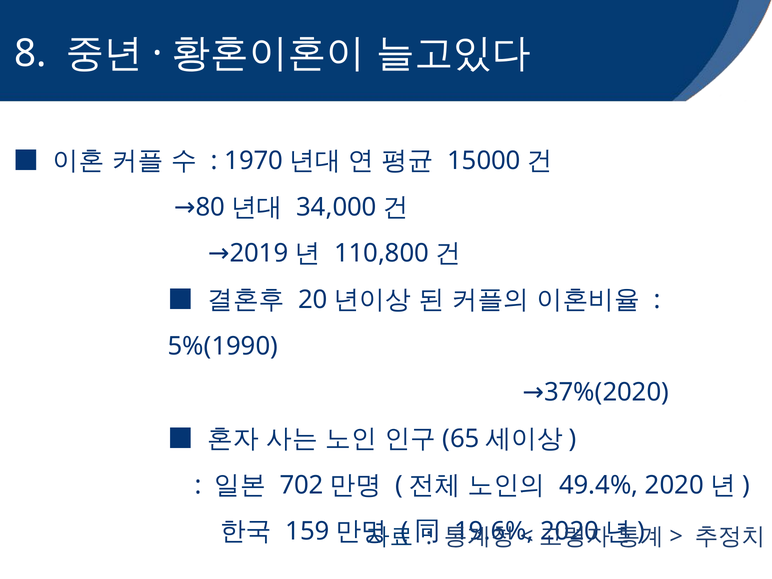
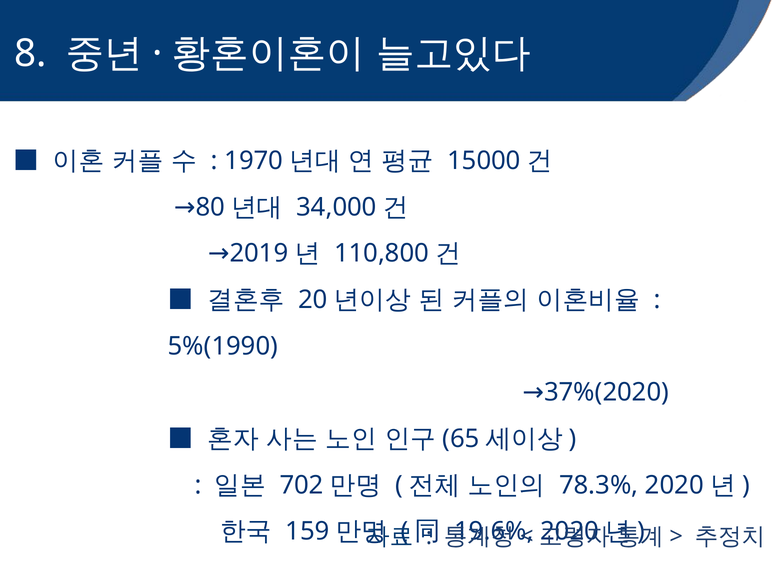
49.4%: 49.4% -> 78.3%
